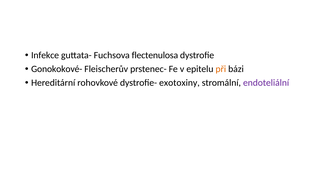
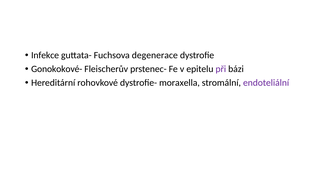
flectenulosa: flectenulosa -> degenerace
při colour: orange -> purple
exotoxiny: exotoxiny -> moraxella
